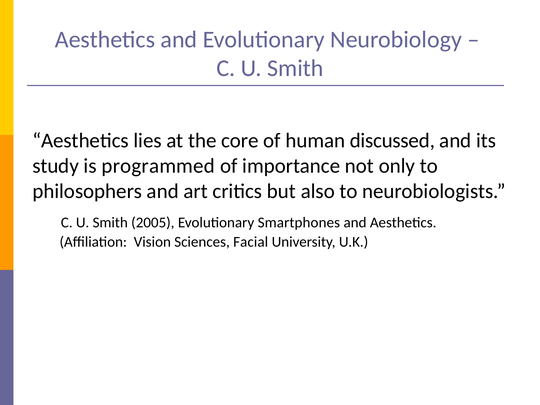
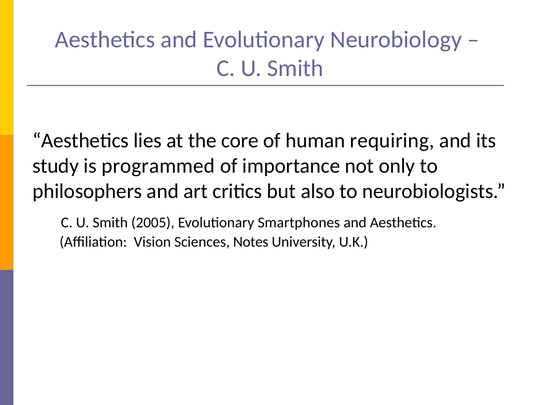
discussed: discussed -> requiring
Facial: Facial -> Notes
